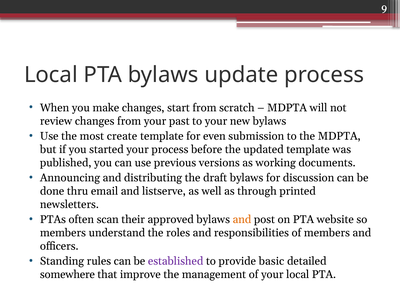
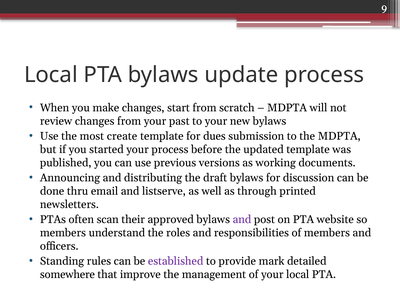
even: even -> dues
and at (242, 220) colour: orange -> purple
basic: basic -> mark
